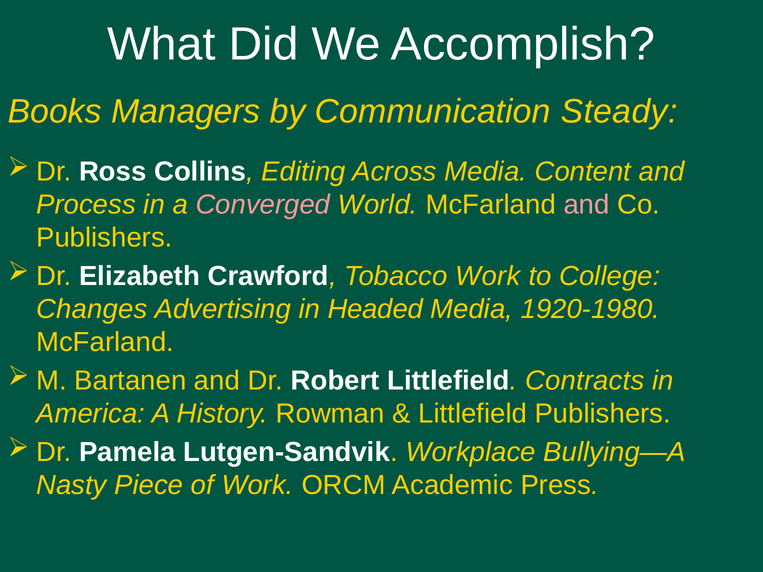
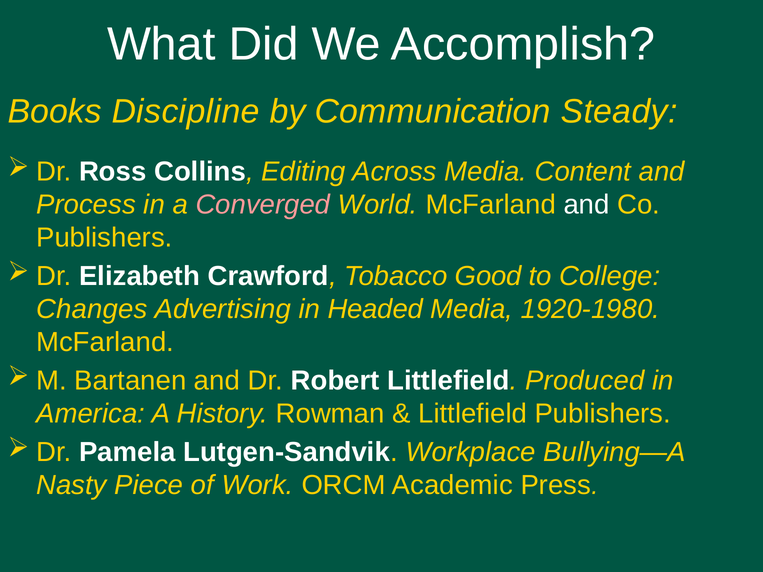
Managers: Managers -> Discipline
and at (587, 205) colour: pink -> white
Tobacco Work: Work -> Good
Contracts: Contracts -> Produced
